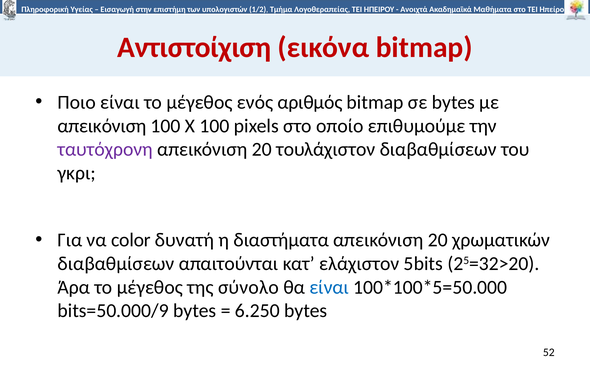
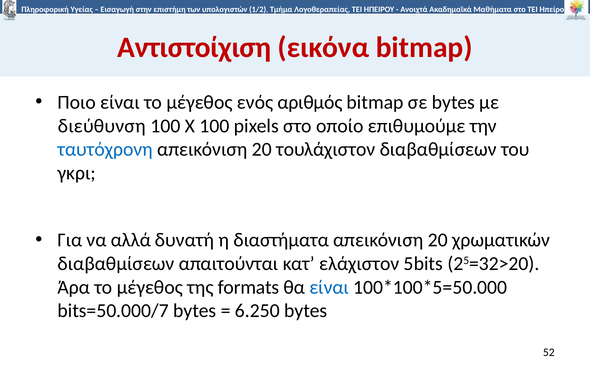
απεικόνιση at (102, 126): απεικόνιση -> διεύθυνση
ταυτόχρονη colour: purple -> blue
color: color -> αλλά
σύνολο: σύνολο -> formats
bits=50.000/9: bits=50.000/9 -> bits=50.000/7
